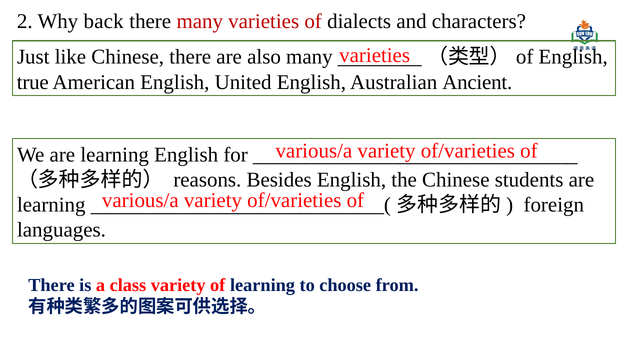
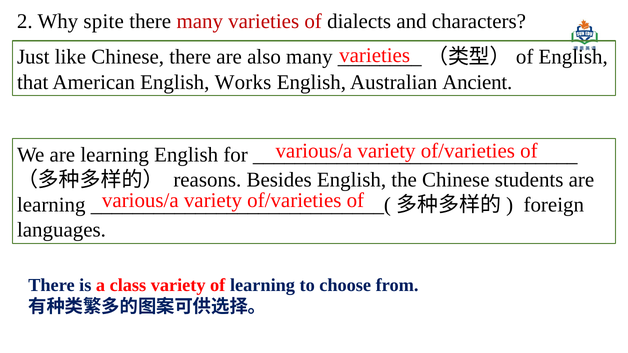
back: back -> spite
true: true -> that
United: United -> Works
